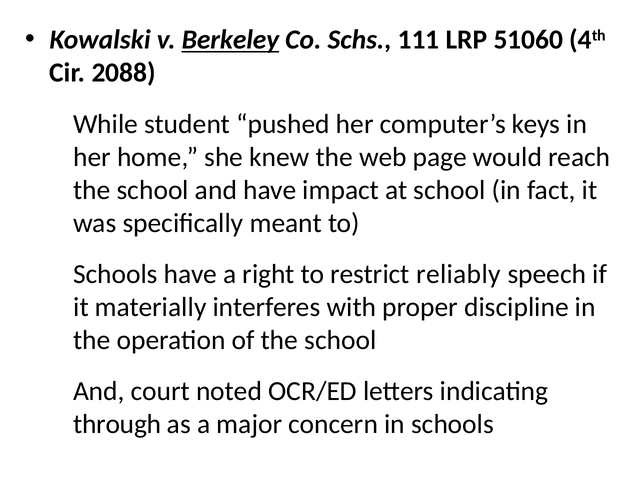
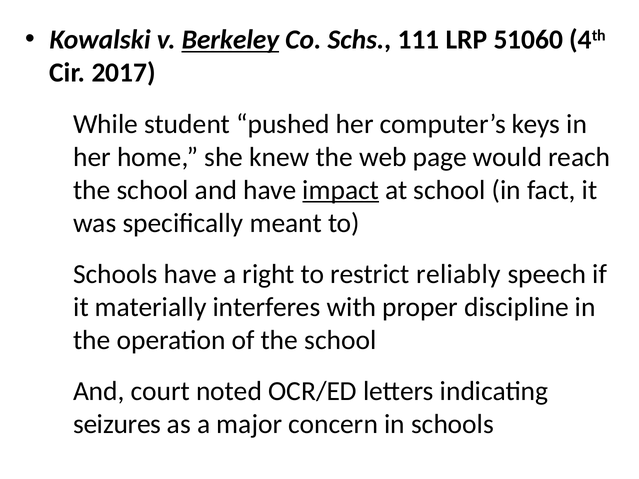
2088: 2088 -> 2017
impact underline: none -> present
through: through -> seizures
